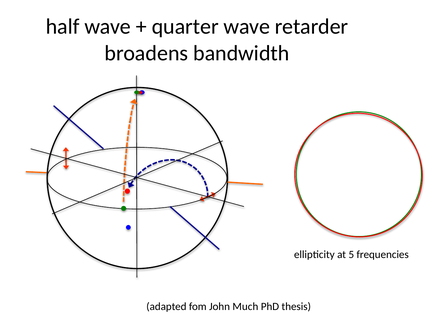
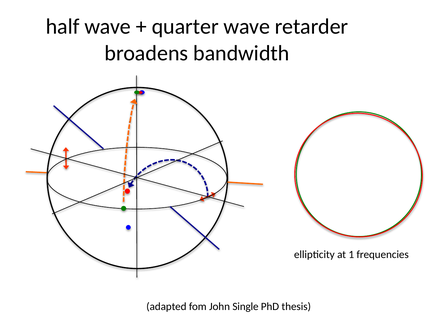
5: 5 -> 1
Much: Much -> Single
